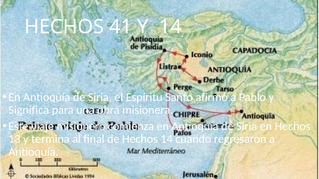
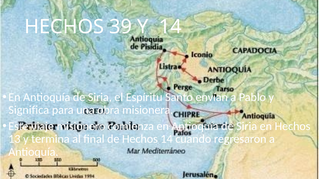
41: 41 -> 39
afirmó: afirmó -> envían
